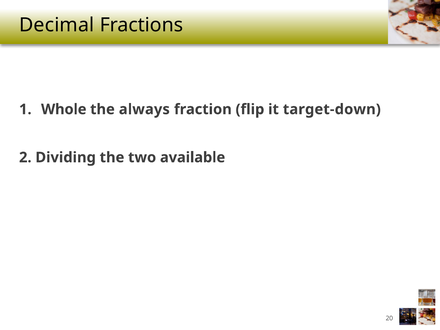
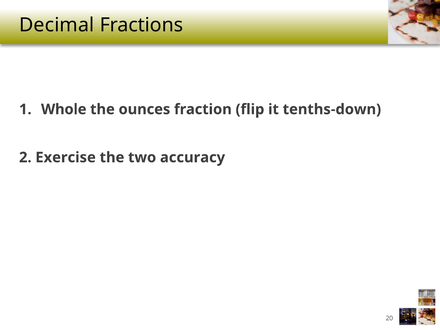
always: always -> ounces
target-down: target-down -> tenths-down
Dividing: Dividing -> Exercise
available: available -> accuracy
